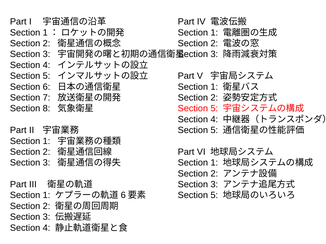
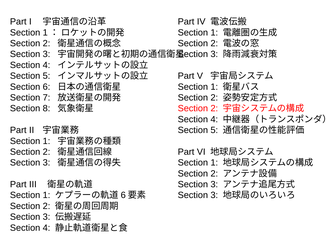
5 at (214, 109): 5 -> 2
5 at (214, 196): 5 -> 3
